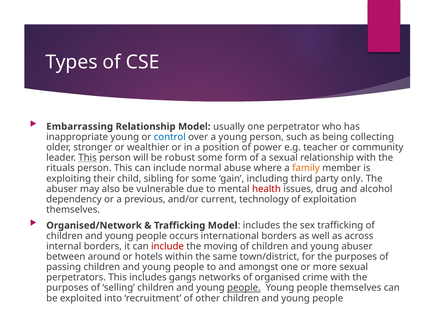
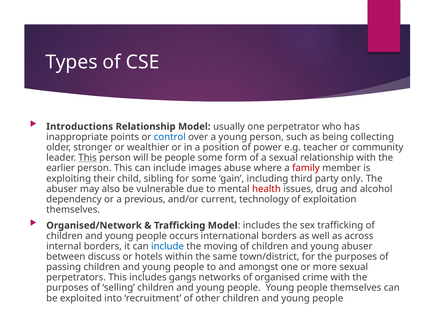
Embarrassing: Embarrassing -> Introductions
inappropriate young: young -> points
be robust: robust -> people
rituals: rituals -> earlier
normal: normal -> images
family colour: orange -> red
include at (168, 247) colour: red -> blue
around: around -> discuss
people at (244, 288) underline: present -> none
